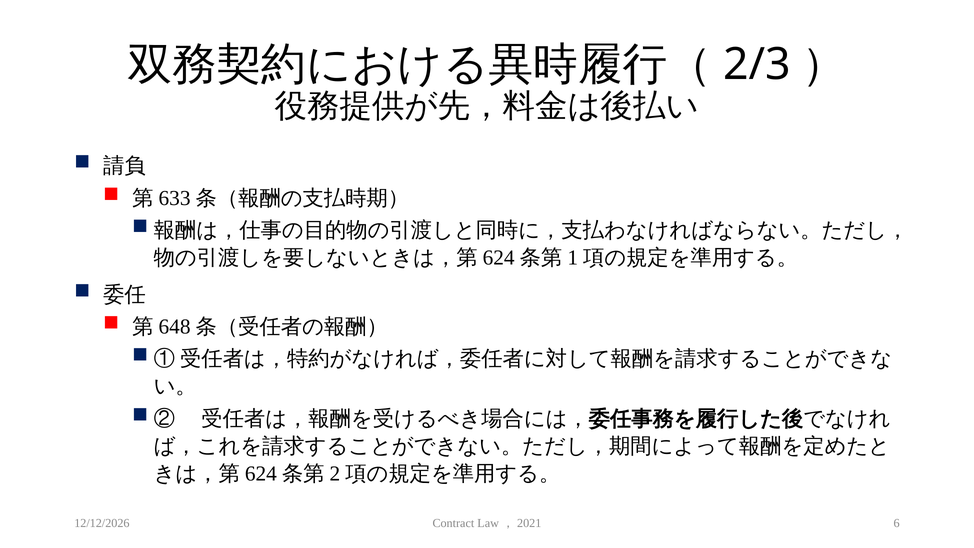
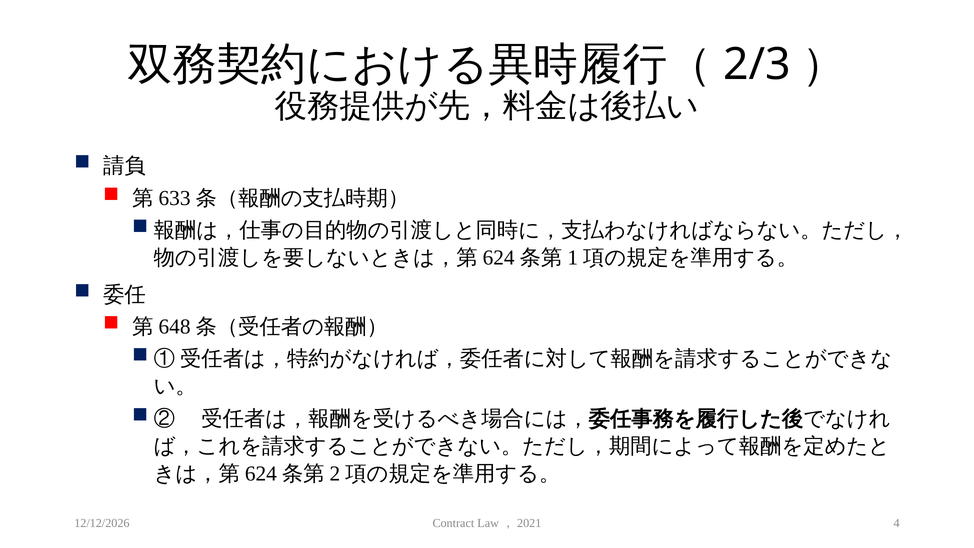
6: 6 -> 4
